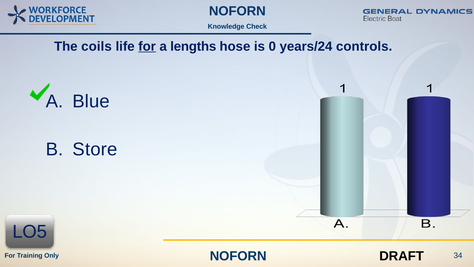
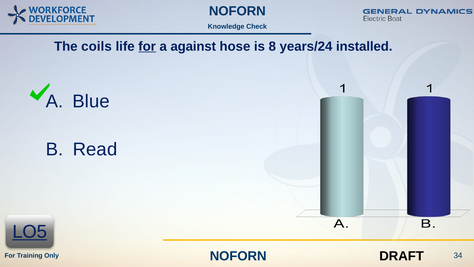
lengths: lengths -> against
0: 0 -> 8
controls: controls -> installed
Store: Store -> Read
LO5 underline: none -> present
